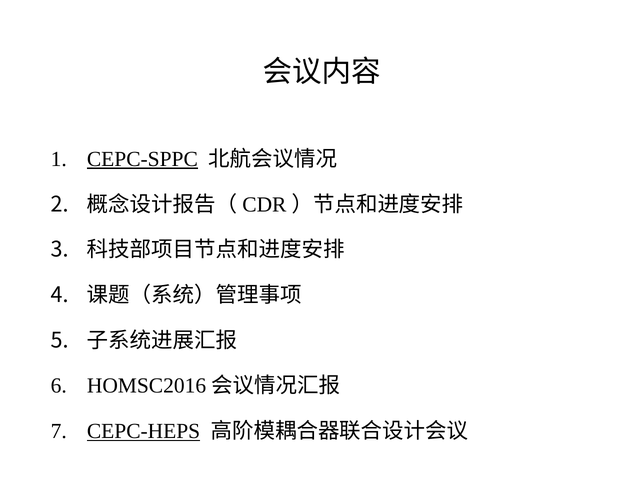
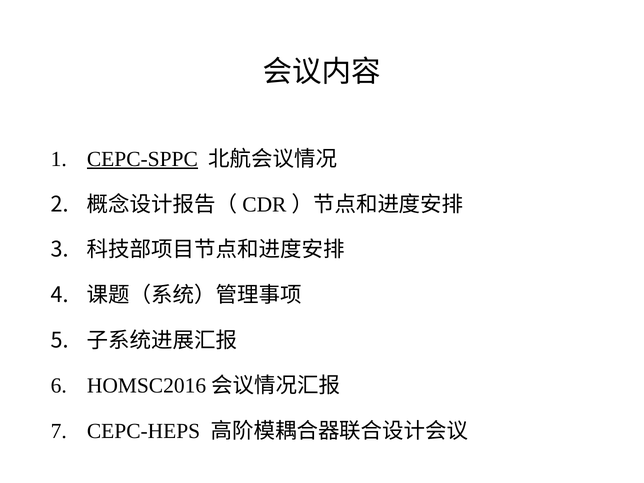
CEPC-HEPS underline: present -> none
